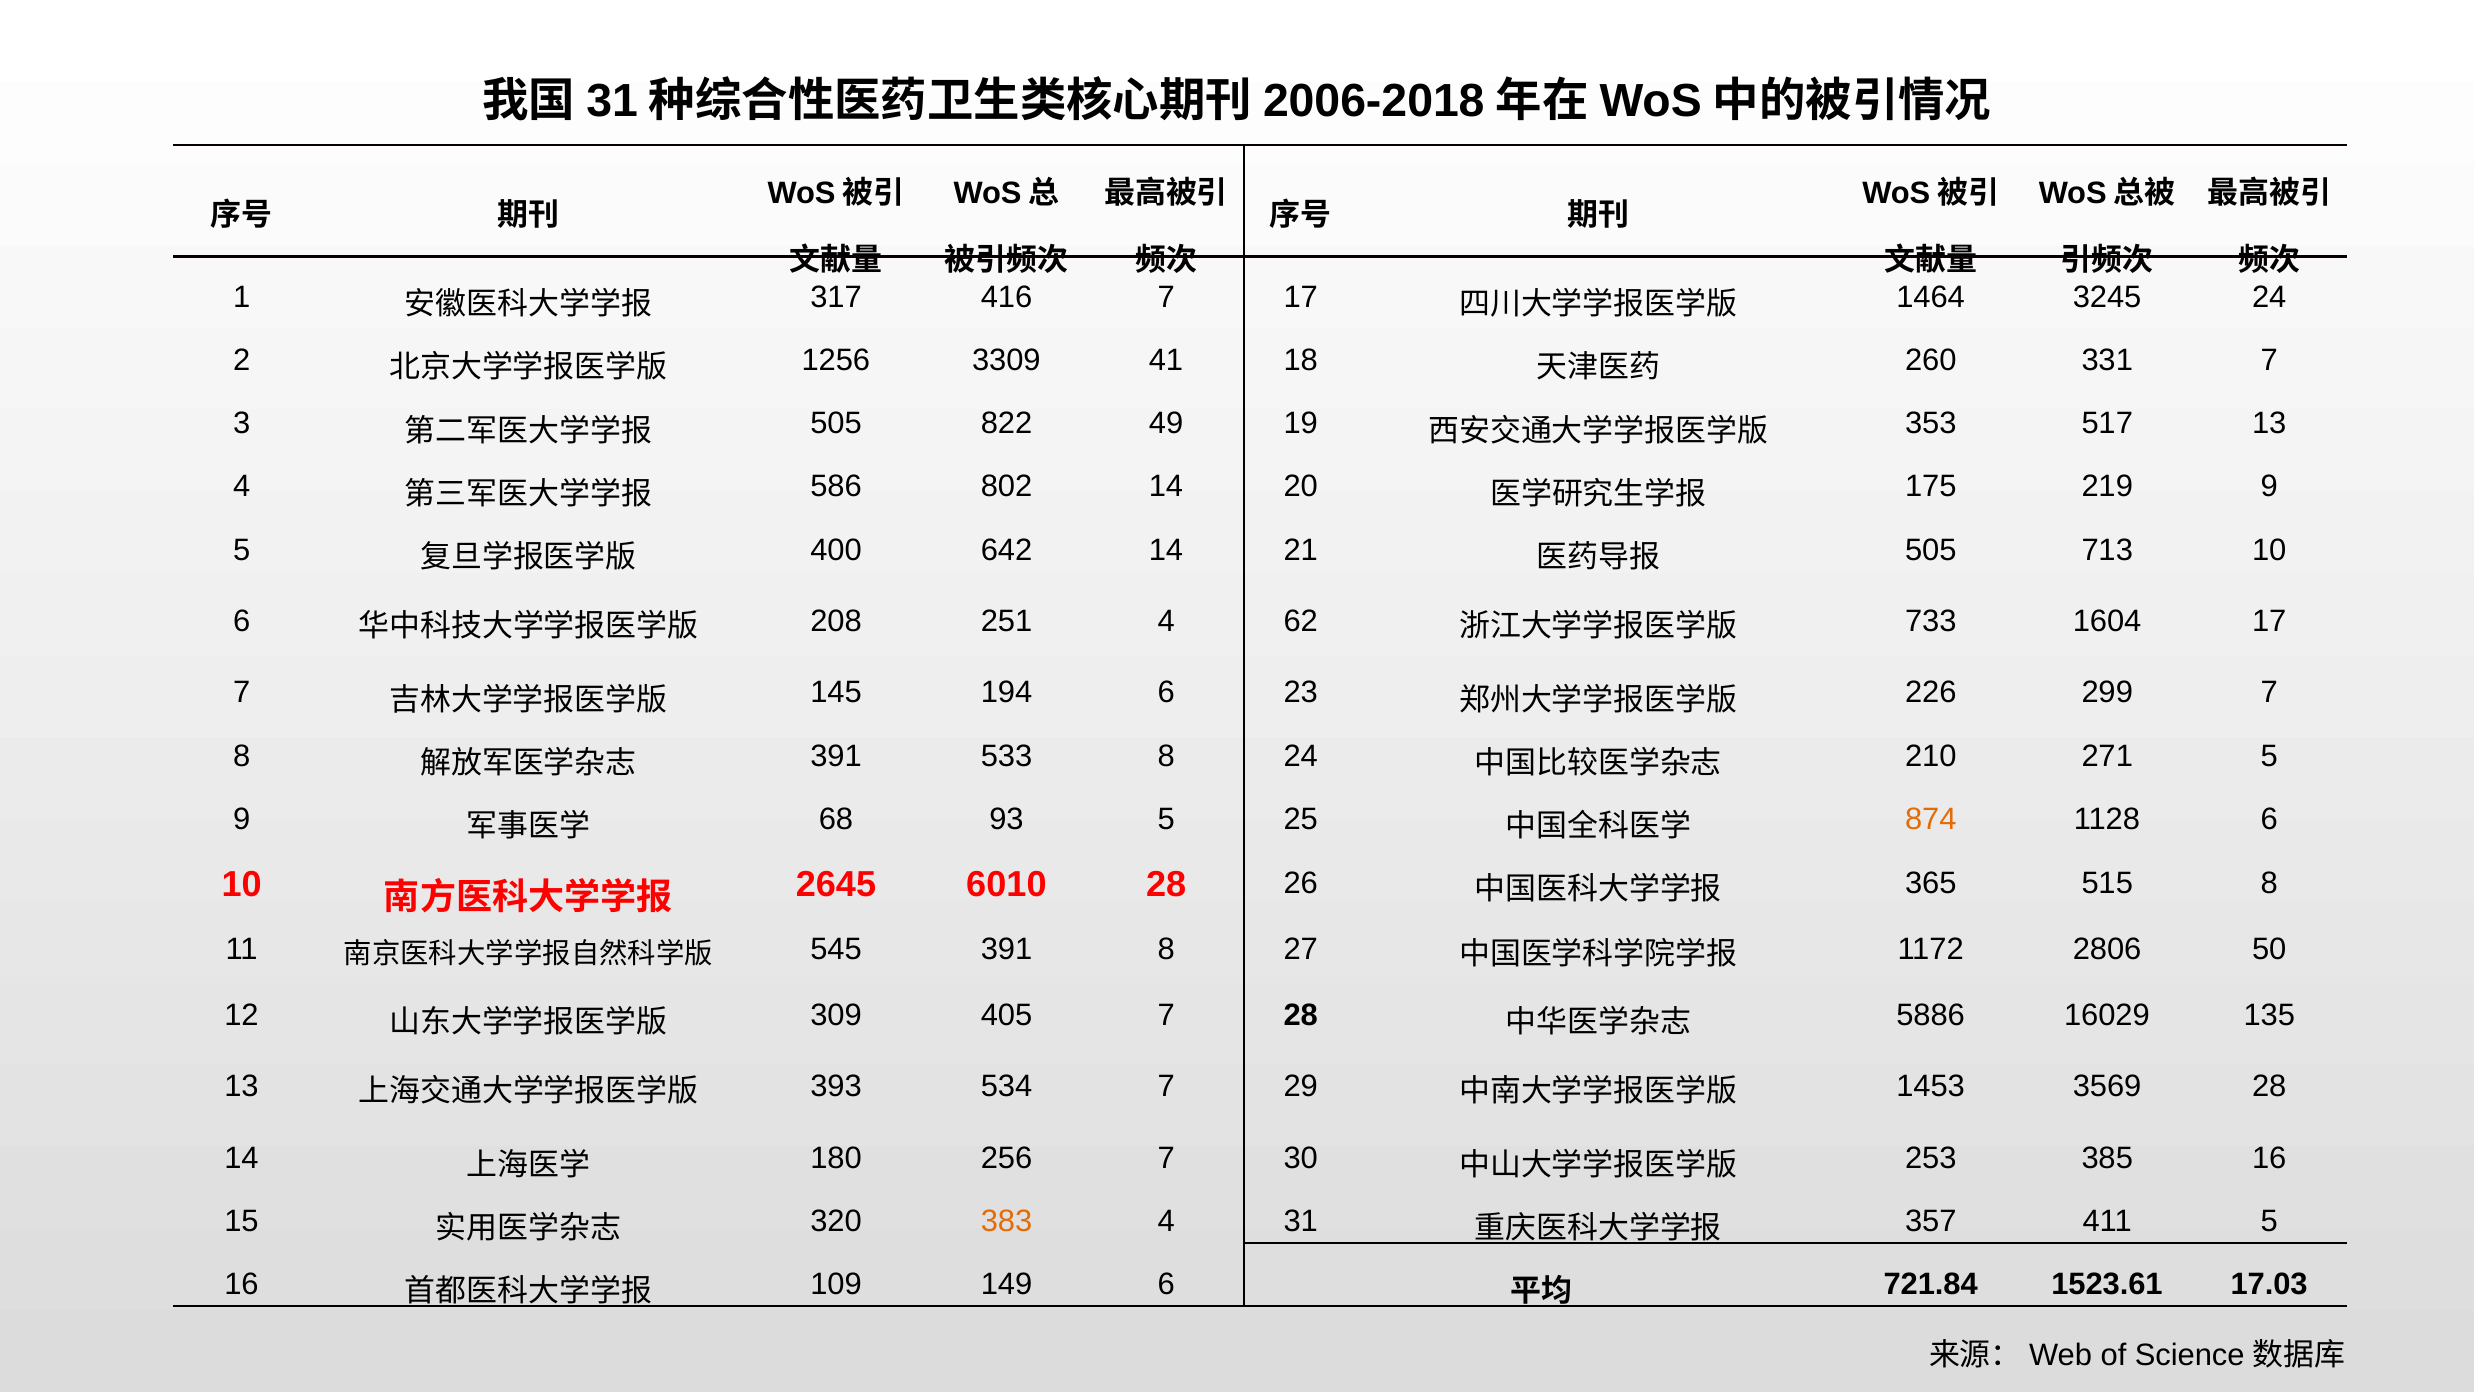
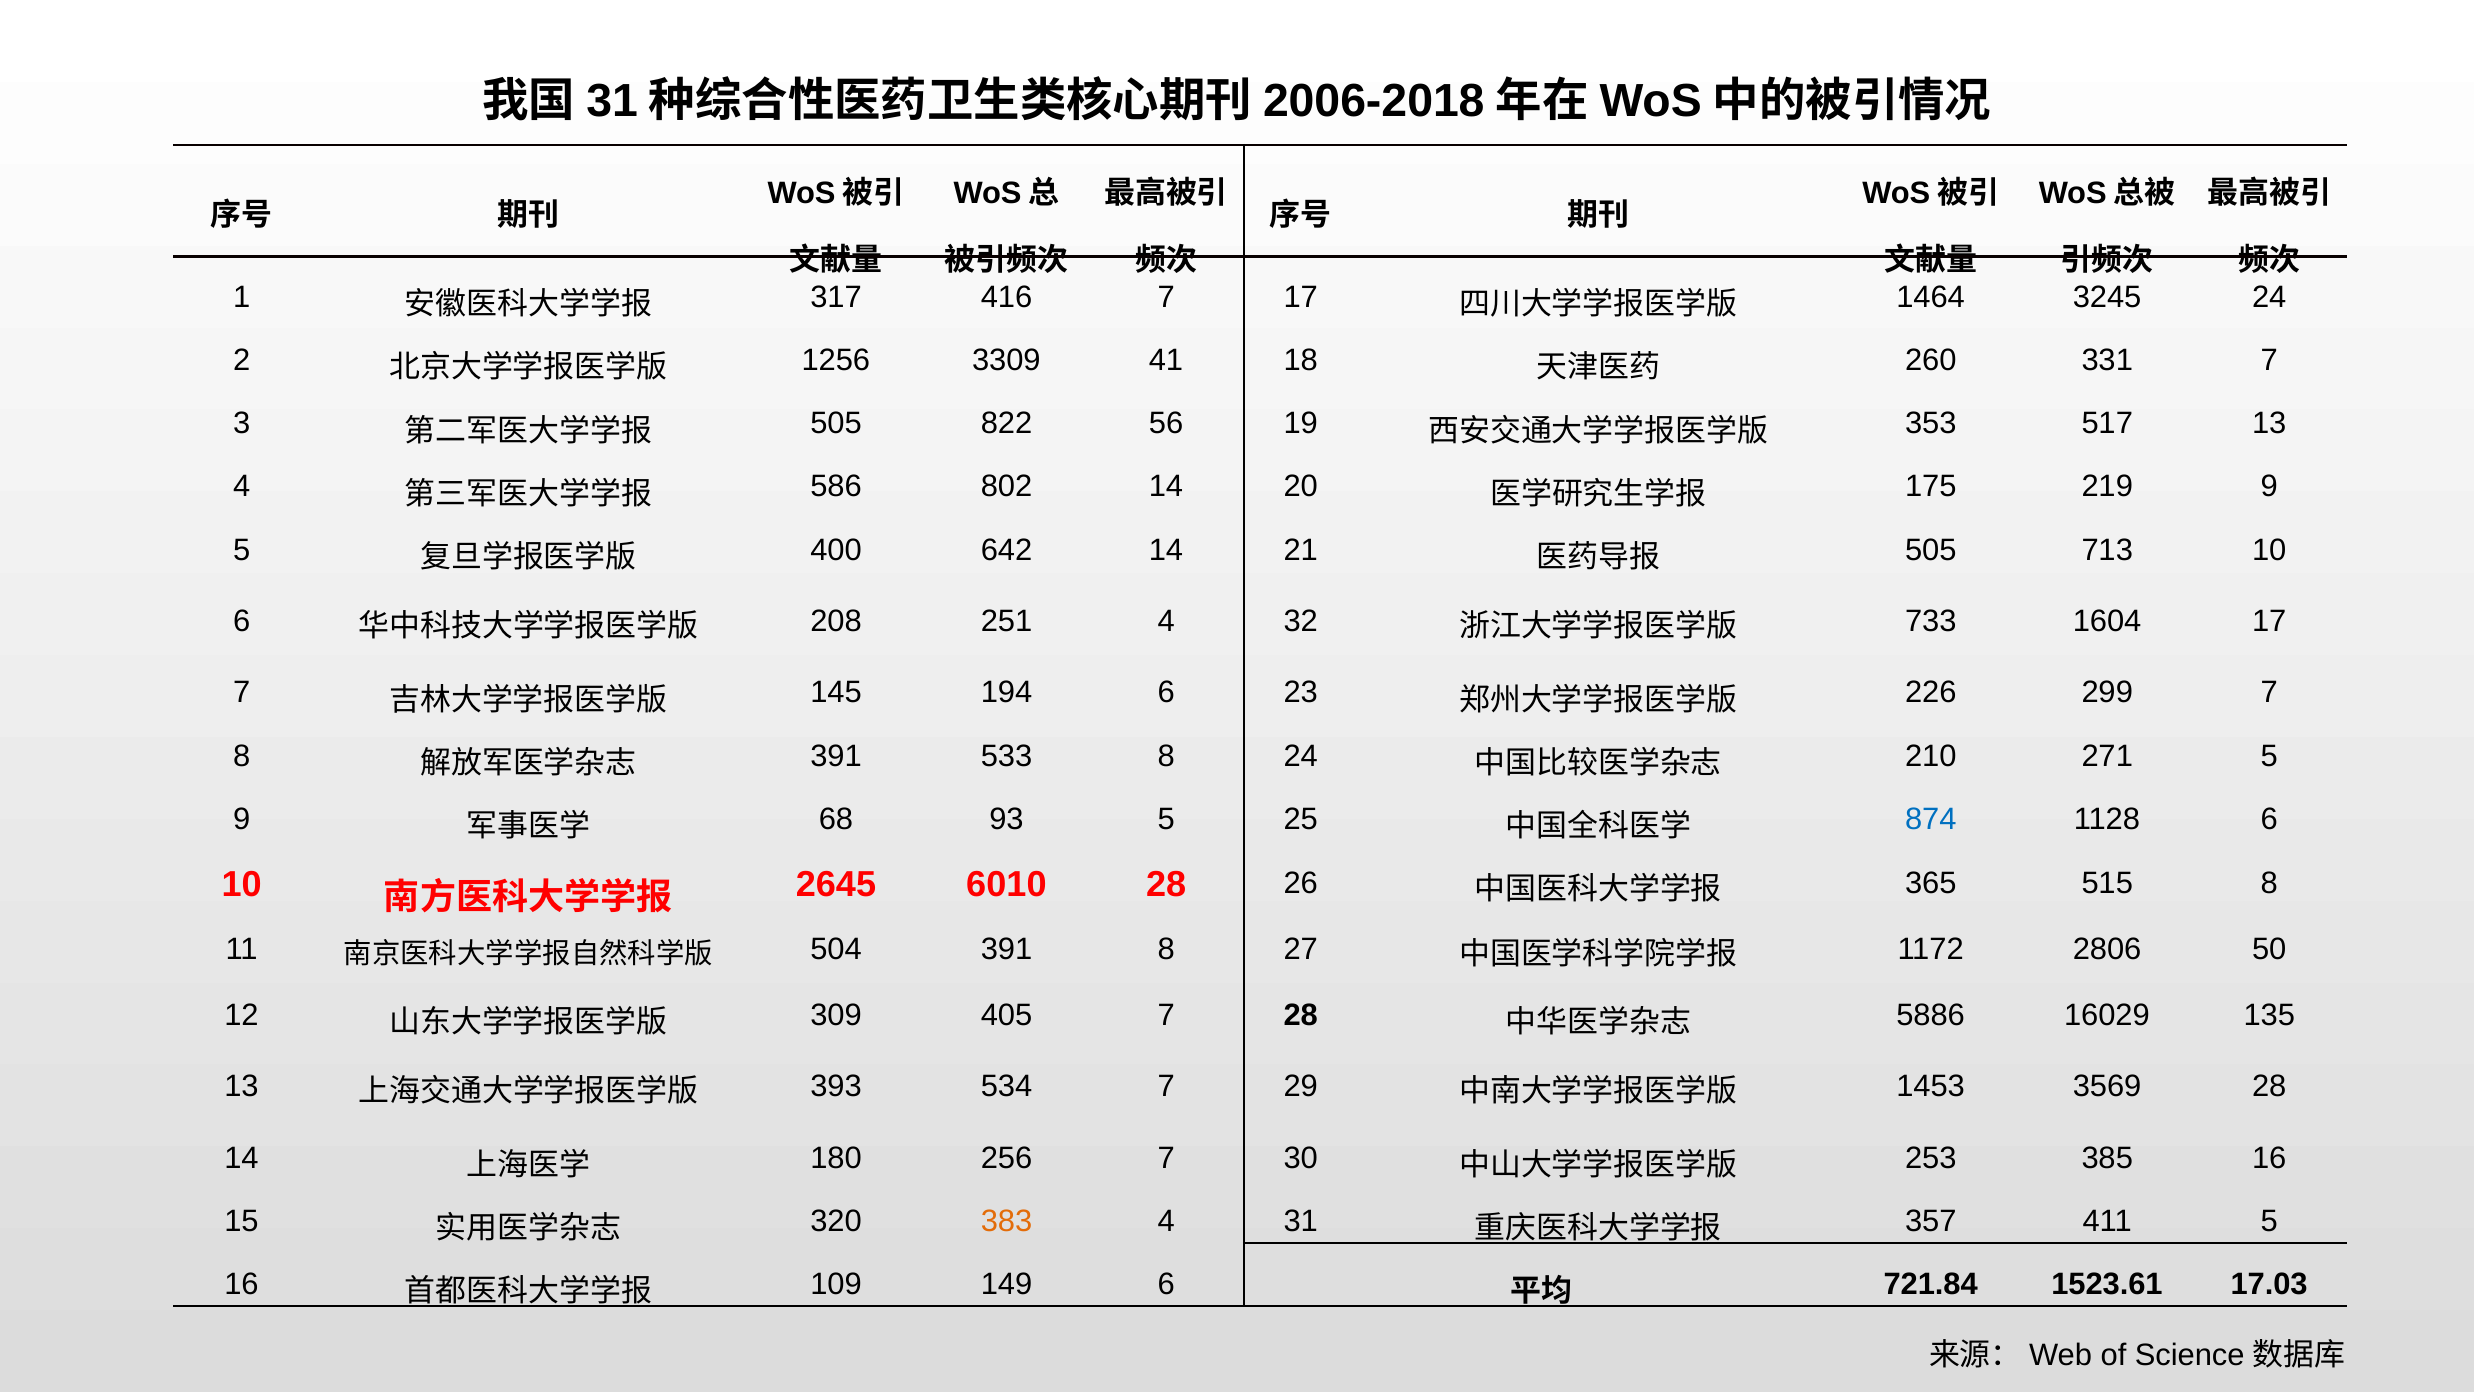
49: 49 -> 56
62: 62 -> 32
874 colour: orange -> blue
545: 545 -> 504
